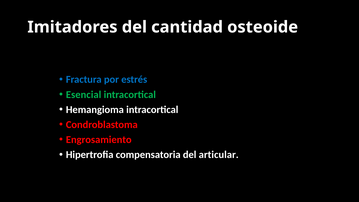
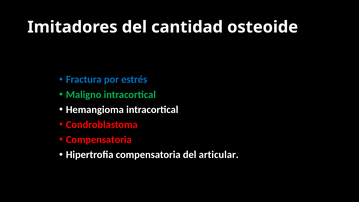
Esencial: Esencial -> Maligno
Engrosamiento at (99, 140): Engrosamiento -> Compensatoria
